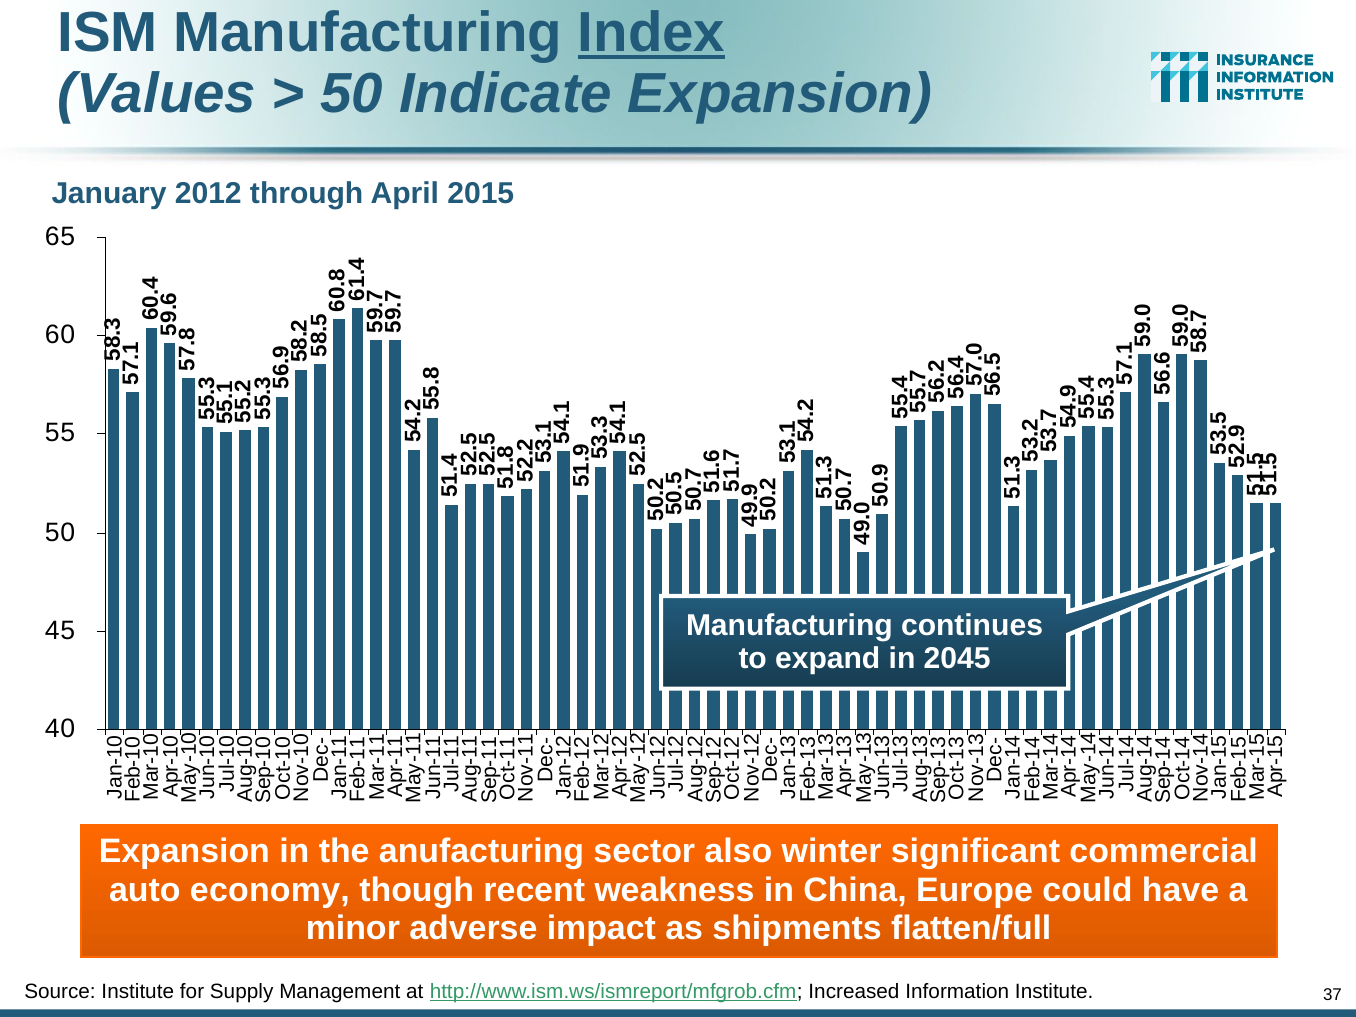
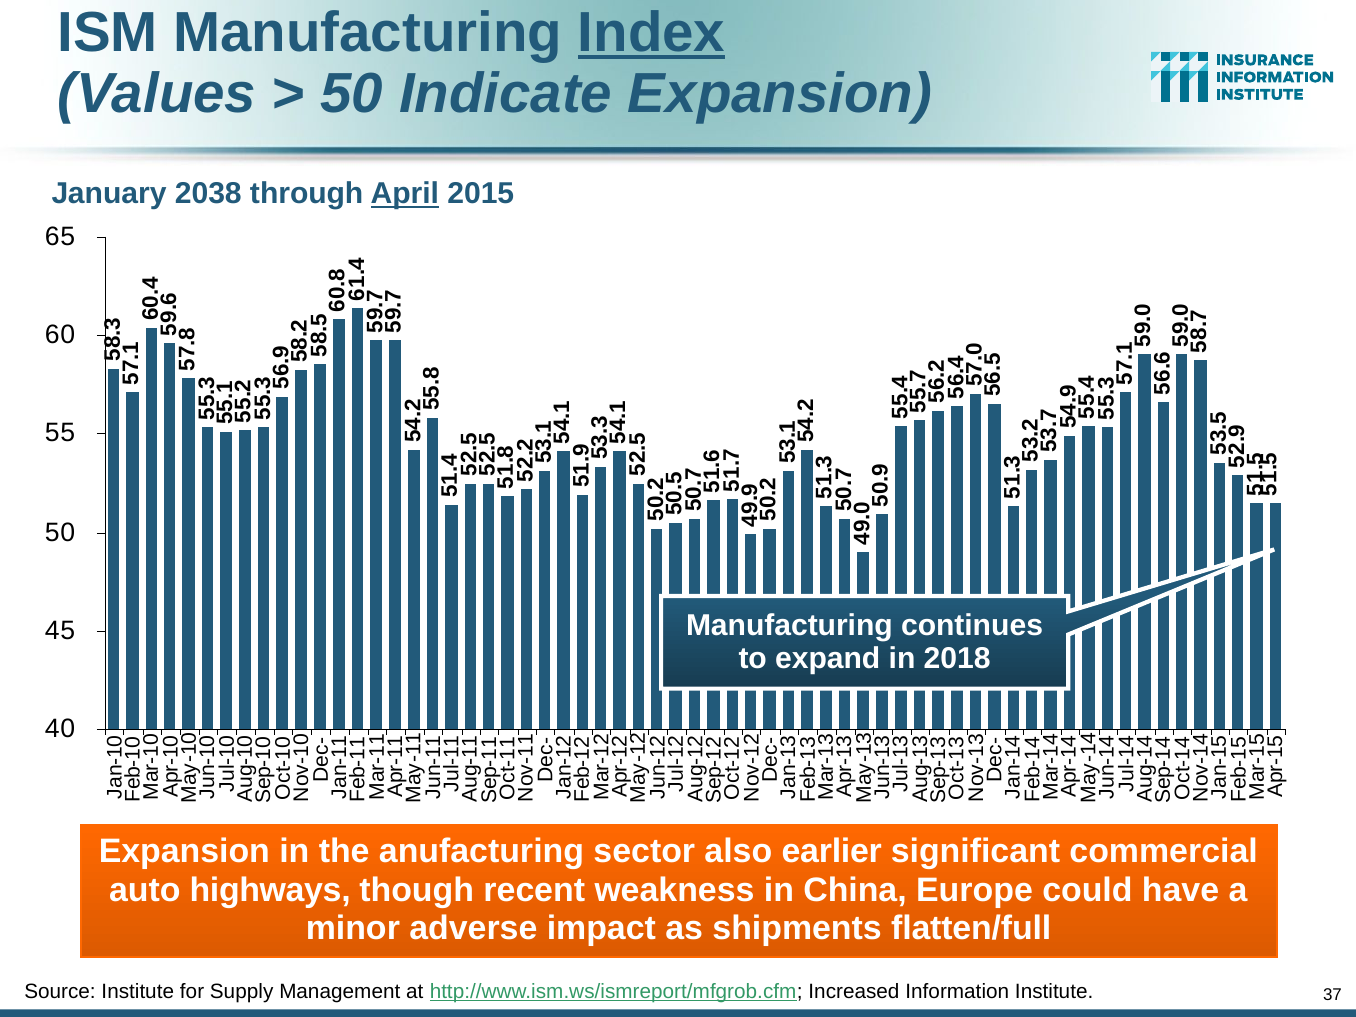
2012: 2012 -> 2038
April underline: none -> present
2045: 2045 -> 2018
winter: winter -> earlier
economy: economy -> highways
